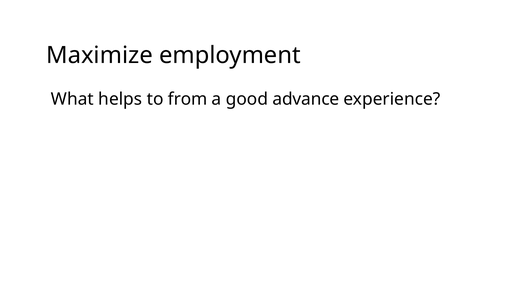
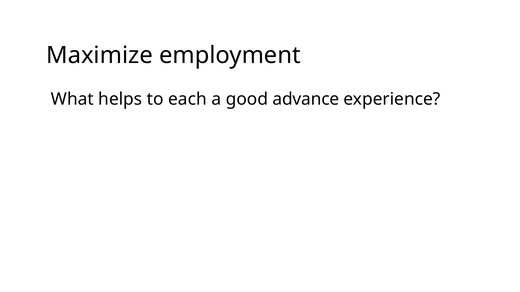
from: from -> each
